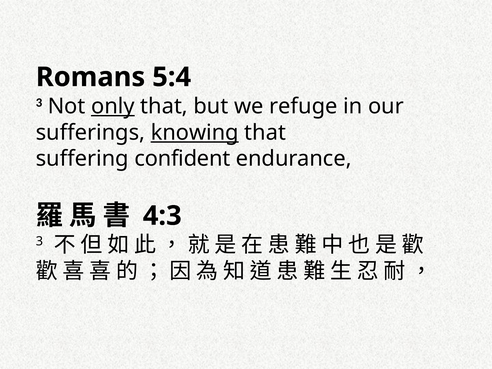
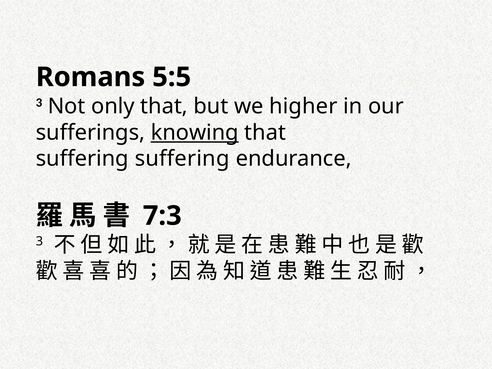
5:4: 5:4 -> 5:5
only underline: present -> none
refuge: refuge -> higher
suffering confident: confident -> suffering
4:3: 4:3 -> 7:3
